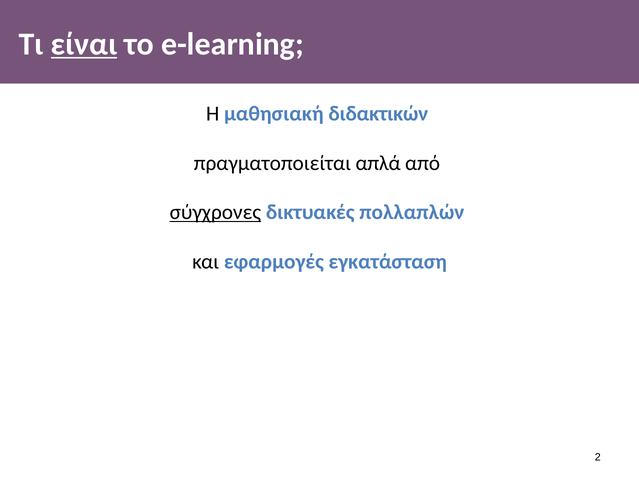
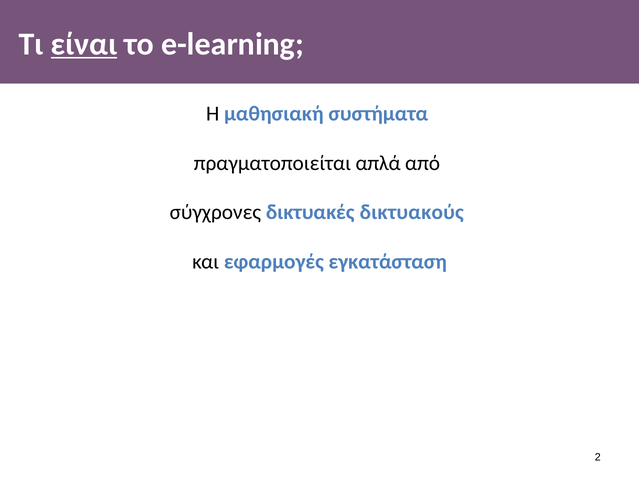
διδακτικών: διδακτικών -> συστήματα
σύγχρονες underline: present -> none
πολλαπλών: πολλαπλών -> δικτυακούς
